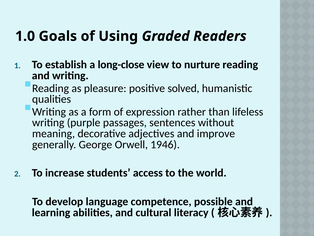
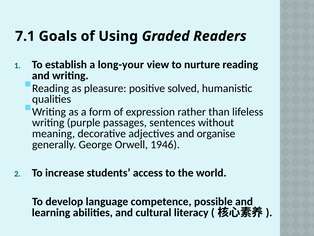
1.0: 1.0 -> 7.1
long-close: long-close -> long-your
improve: improve -> organise
